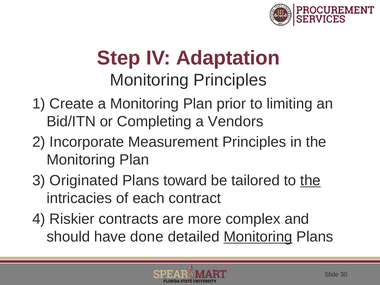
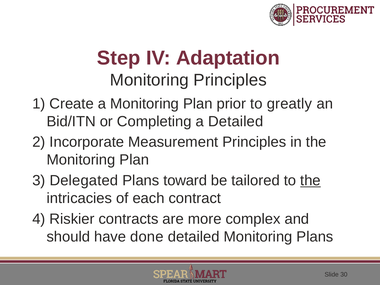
limiting: limiting -> greatly
a Vendors: Vendors -> Detailed
Originated: Originated -> Delegated
Monitoring at (258, 237) underline: present -> none
